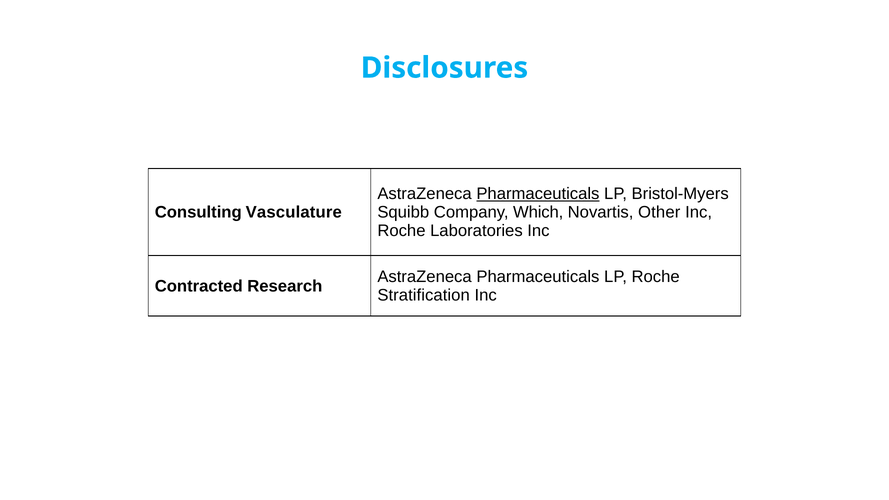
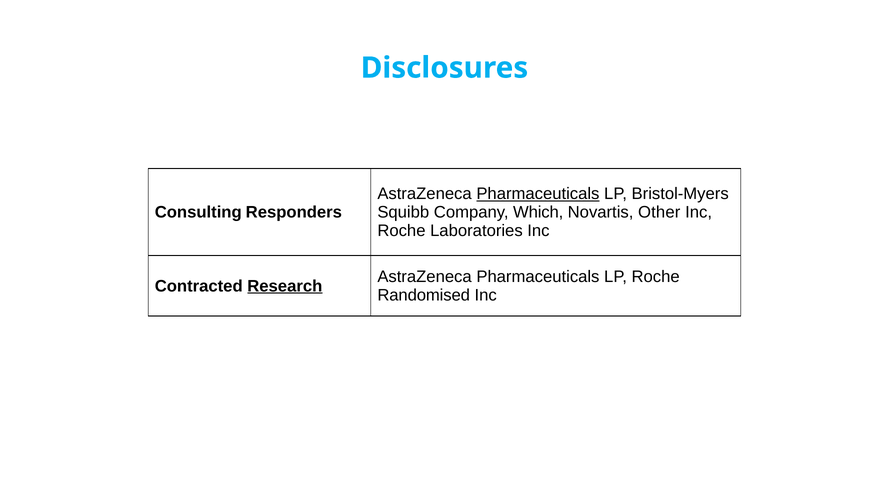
Vasculature: Vasculature -> Responders
Research underline: none -> present
Stratification: Stratification -> Randomised
